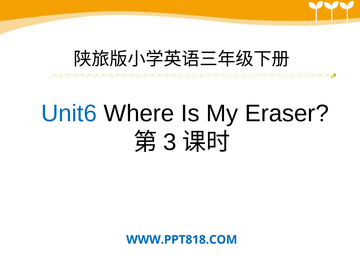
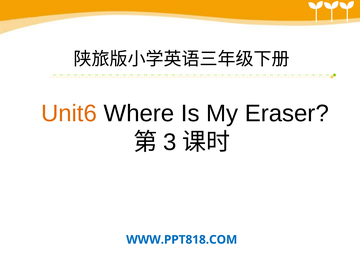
Unit6 colour: blue -> orange
